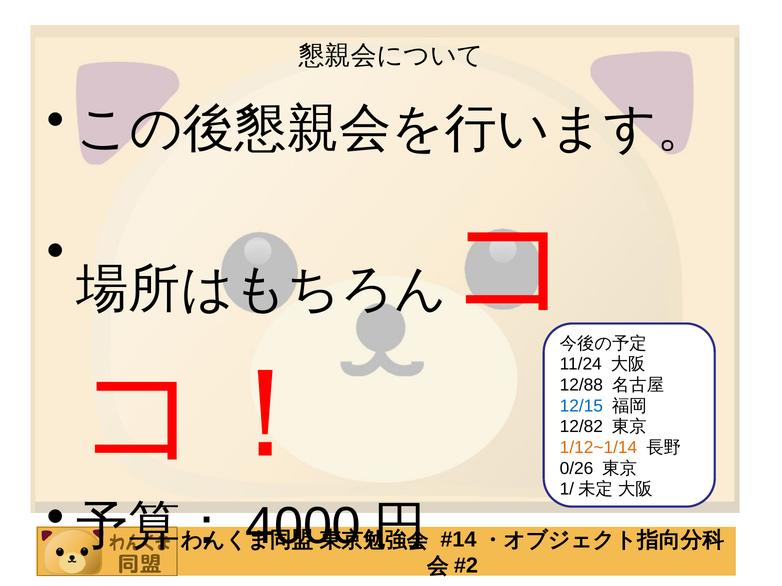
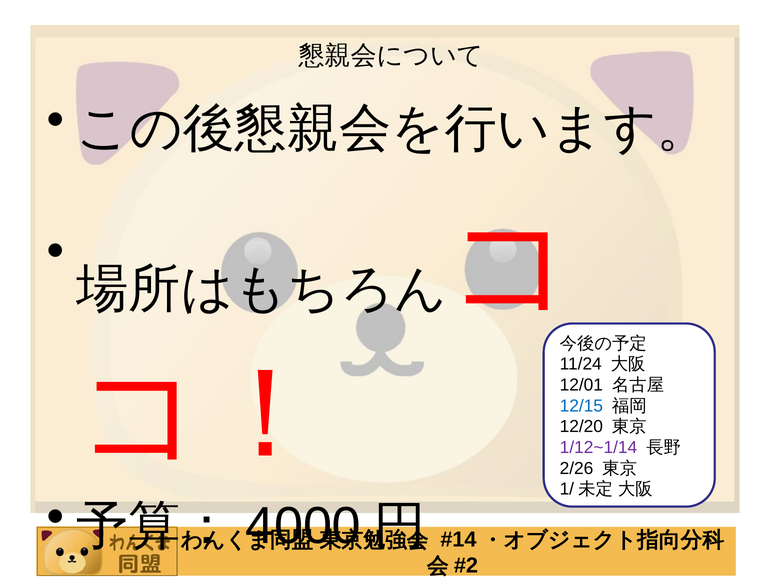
12/88: 12/88 -> 12/01
12/82: 12/82 -> 12/20
1/12~1/14 colour: orange -> purple
0/26: 0/26 -> 2/26
